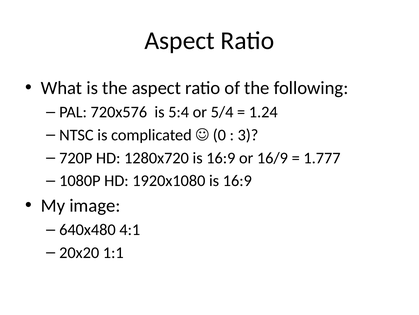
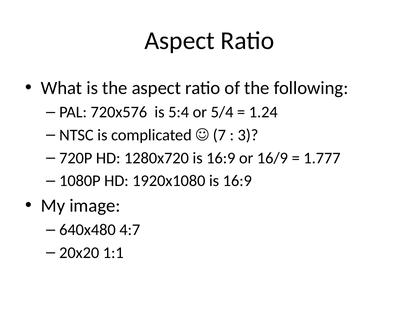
0: 0 -> 7
4:1: 4:1 -> 4:7
